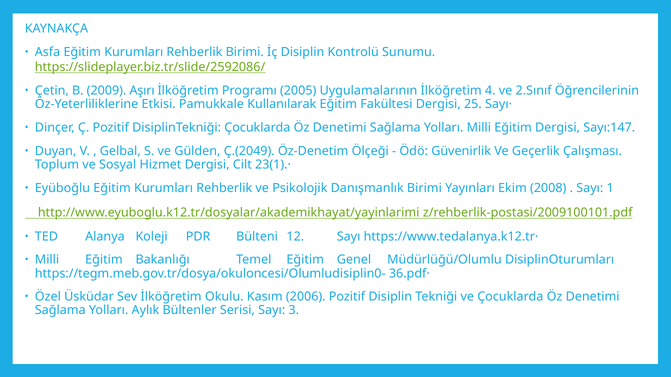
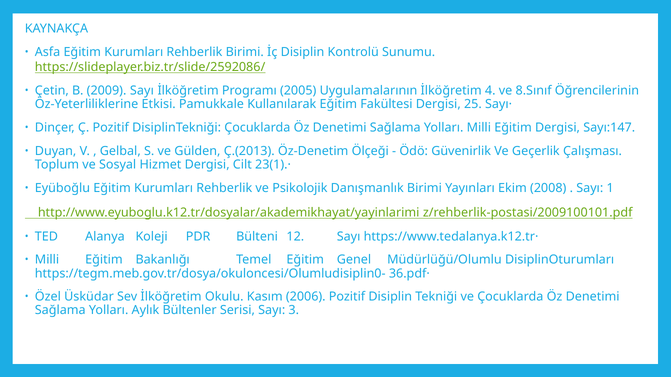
2009 Aşırı: Aşırı -> Sayı
2.Sınıf: 2.Sınıf -> 8.Sınıf
Ç.(2049: Ç.(2049 -> Ç.(2013
